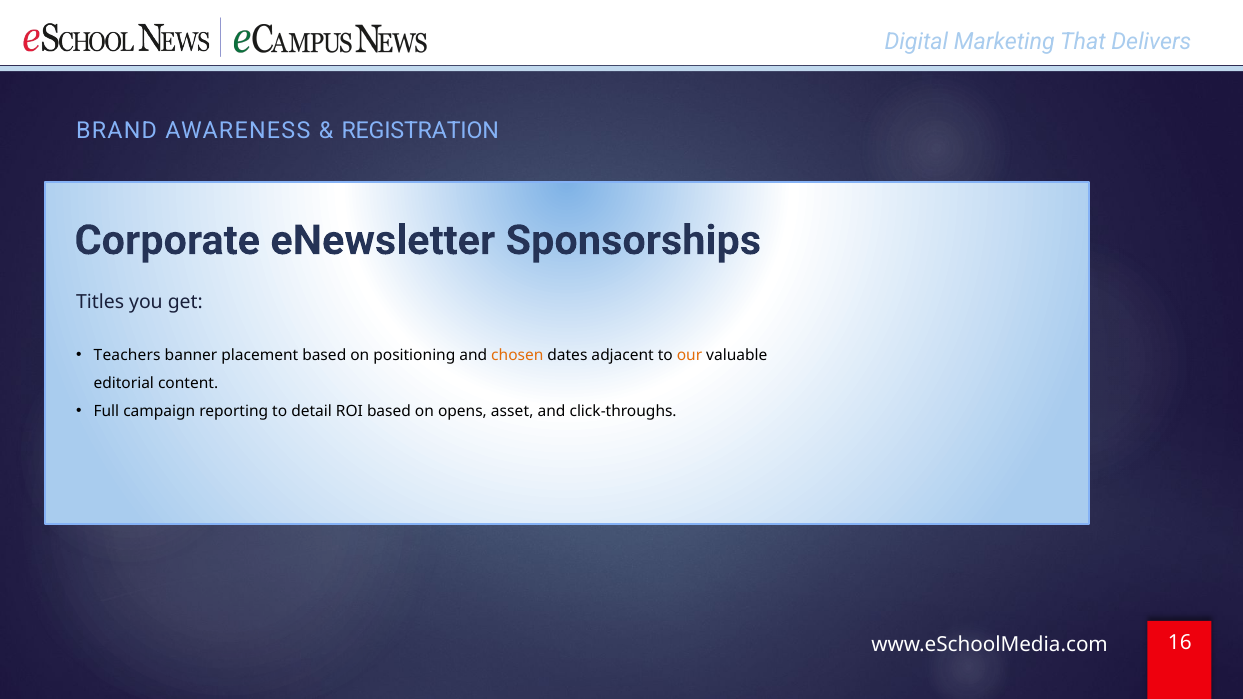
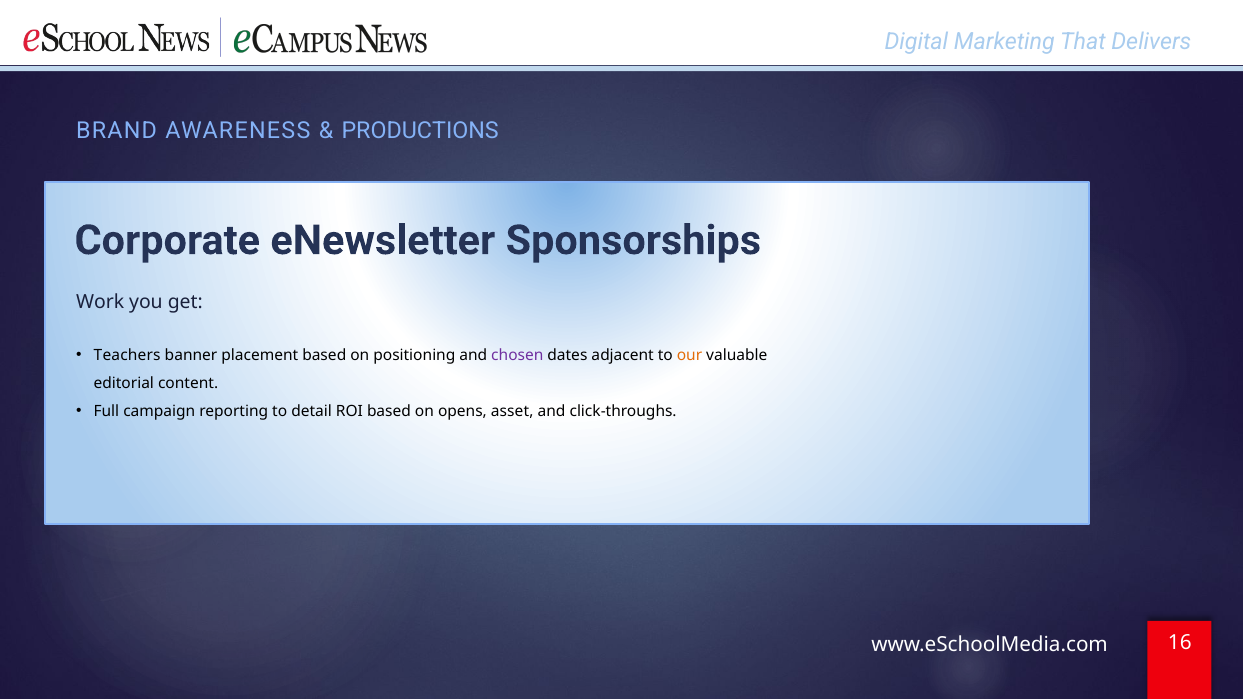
REGISTRATION: REGISTRATION -> PRODUCTIONS
Titles: Titles -> Work
chosen colour: orange -> purple
